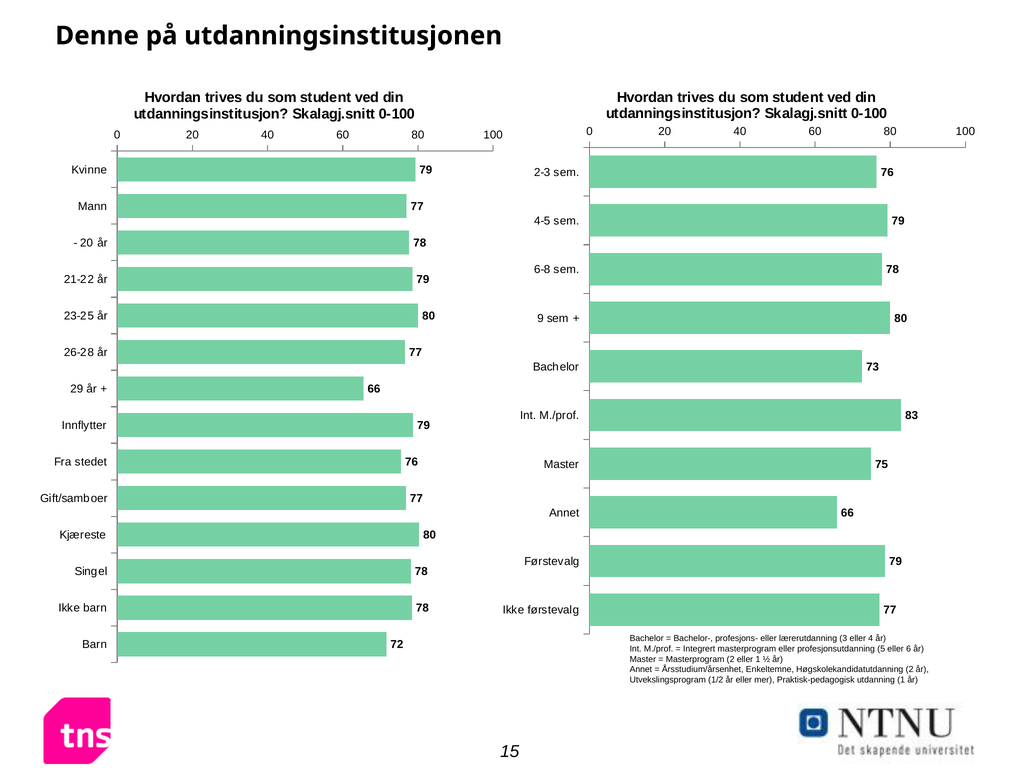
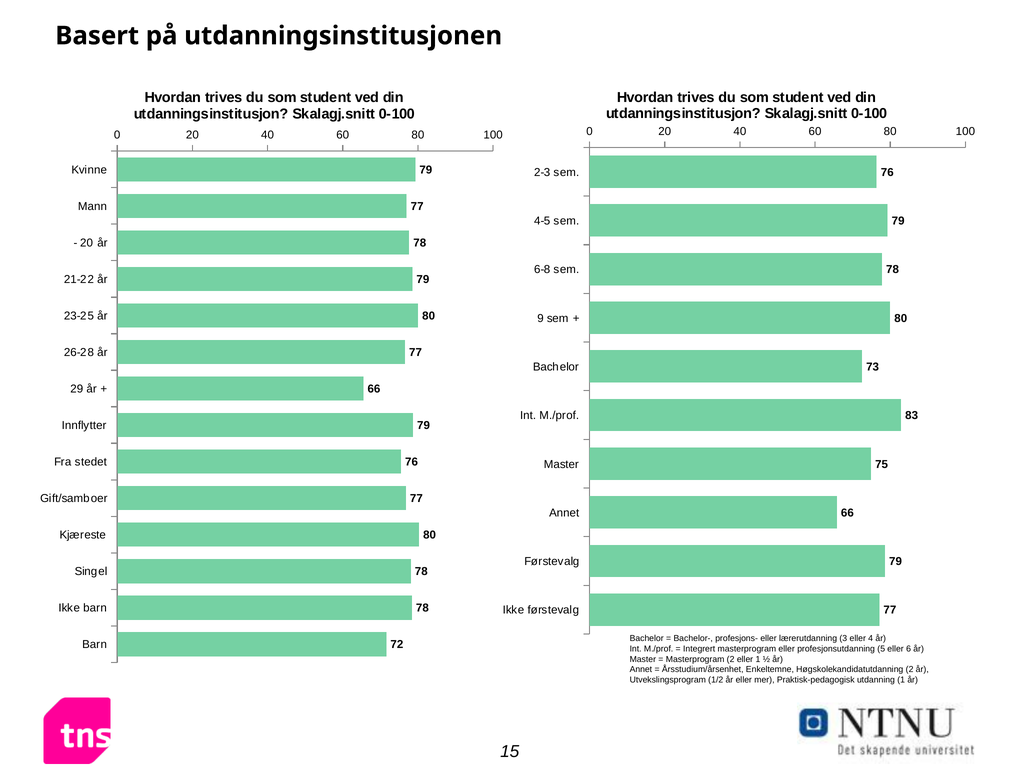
Denne: Denne -> Basert
